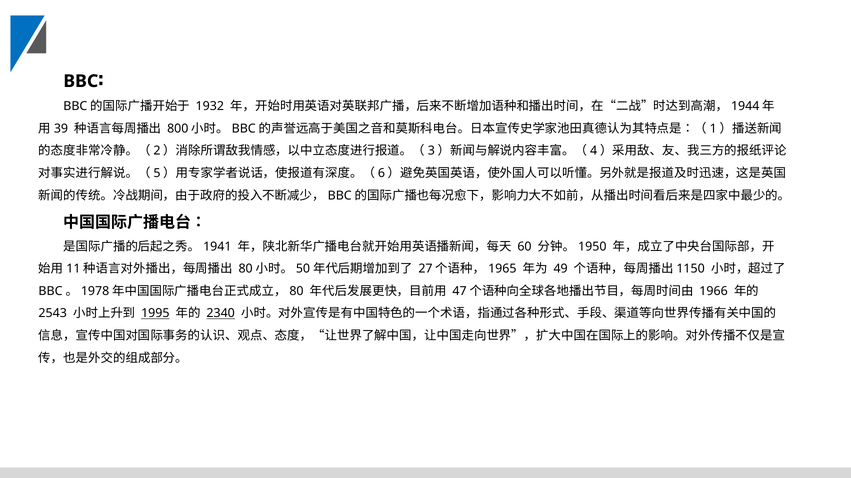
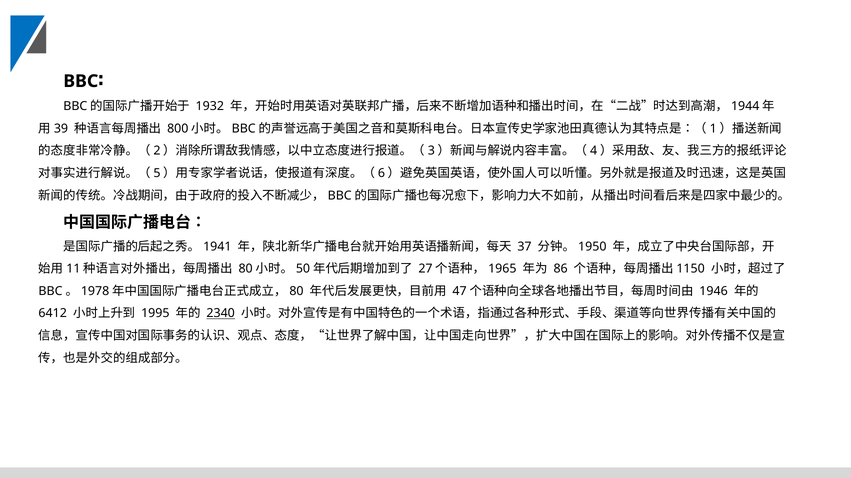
60: 60 -> 37
49: 49 -> 86
1966: 1966 -> 1946
2543: 2543 -> 6412
1995 underline: present -> none
